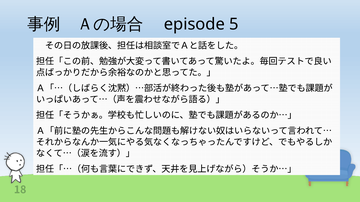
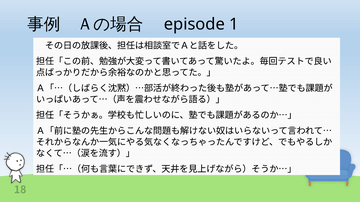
5: 5 -> 1
